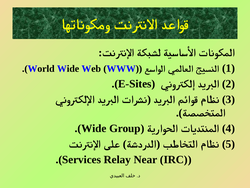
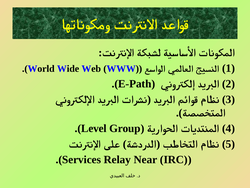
E-Sites: E-Sites -> E-Path
Wide at (94, 128): Wide -> Level
